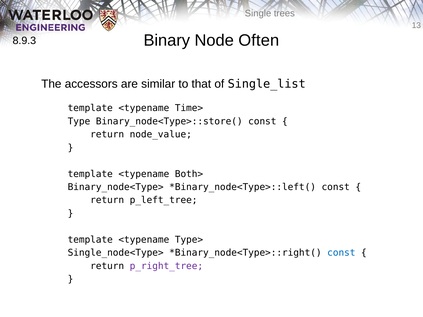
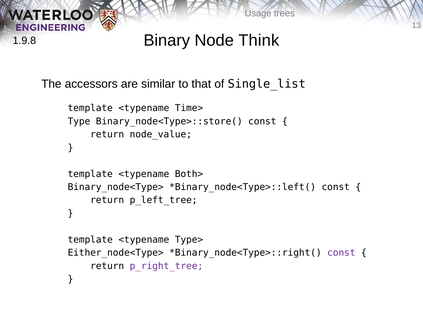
Single: Single -> Usage
Often: Often -> Think
8.9.3: 8.9.3 -> 1.9.8
Single_node<Type>: Single_node<Type> -> Either_node<Type>
const at (341, 253) colour: blue -> purple
